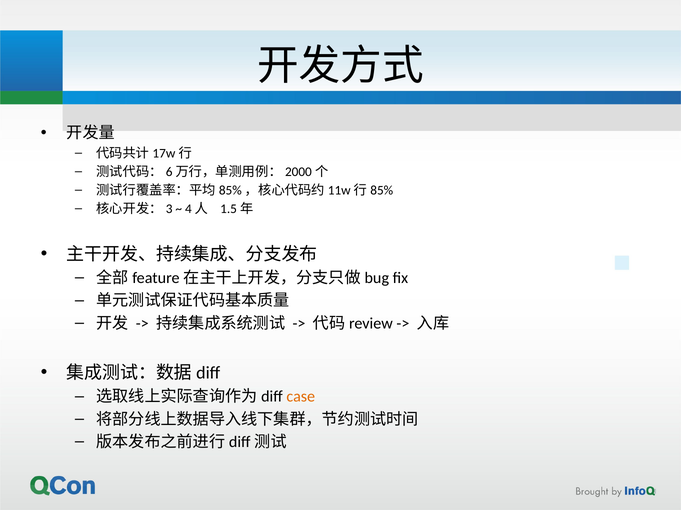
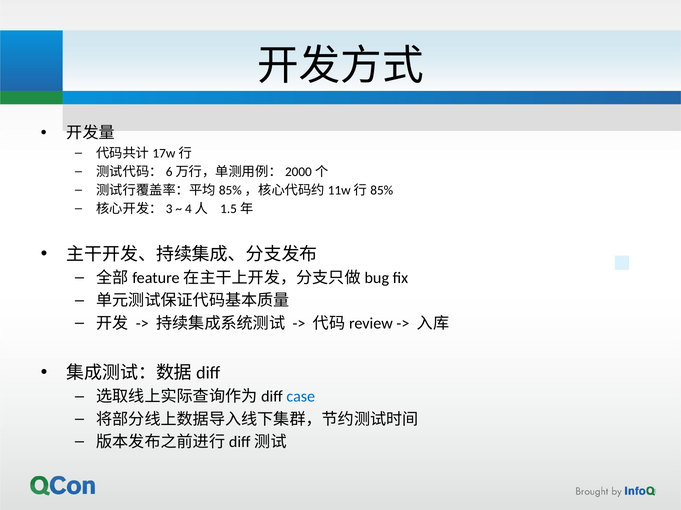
case colour: orange -> blue
